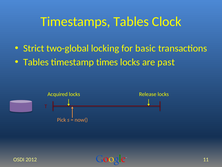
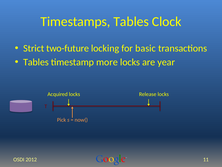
two-global: two-global -> two-future
times: times -> more
past: past -> year
